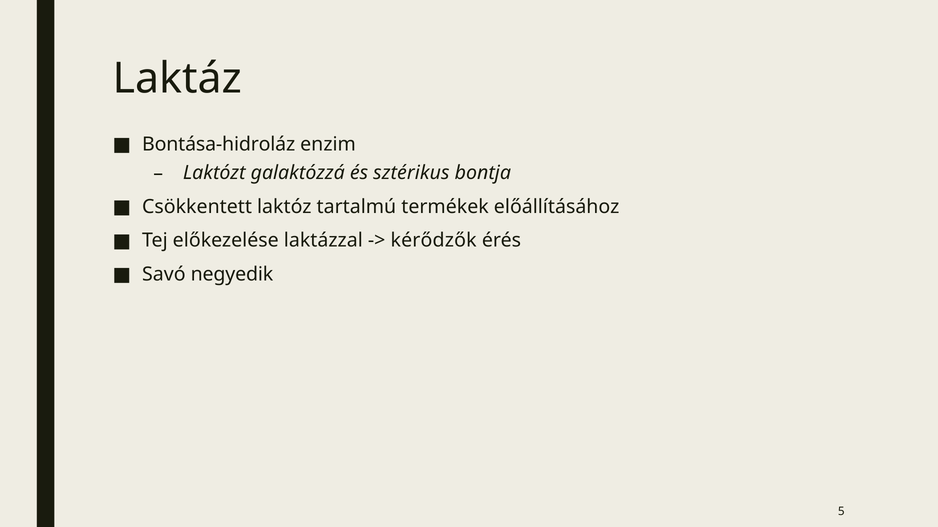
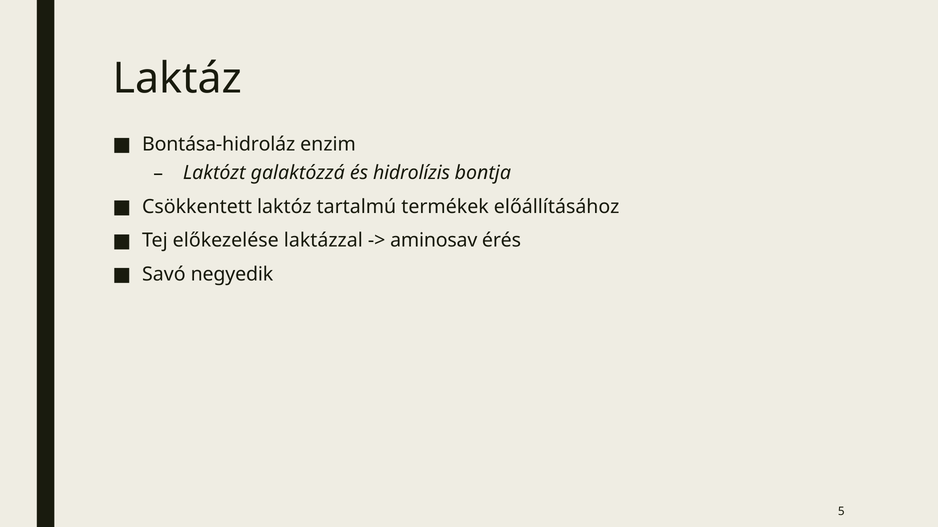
sztérikus: sztérikus -> hidrolízis
kérődzők: kérődzők -> aminosav
